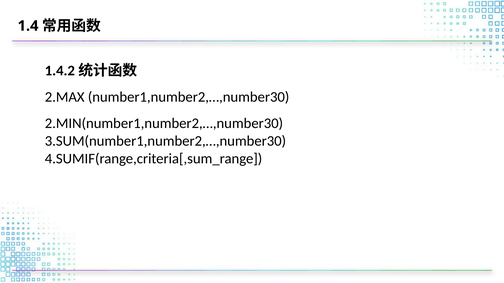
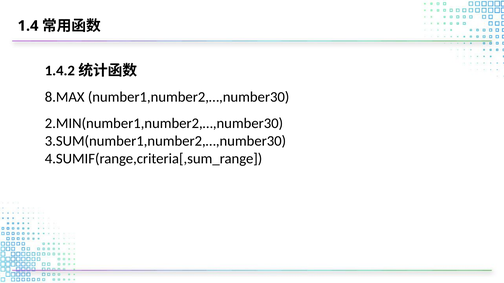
2.MAX: 2.MAX -> 8.MAX
